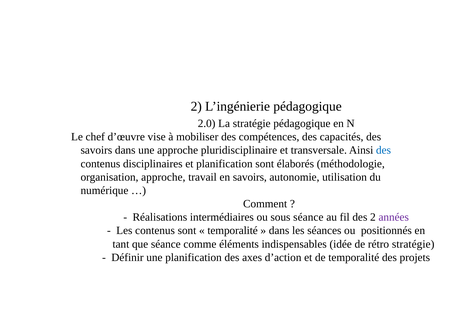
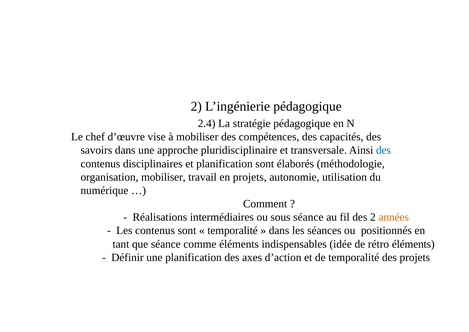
2.0: 2.0 -> 2.4
organisation approche: approche -> mobiliser
en savoirs: savoirs -> projets
années colour: purple -> orange
rétro stratégie: stratégie -> éléments
